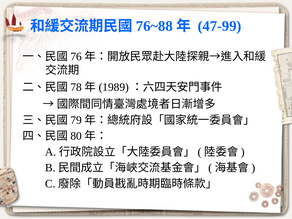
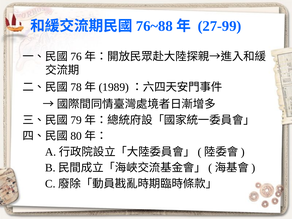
47-99: 47-99 -> 27-99
